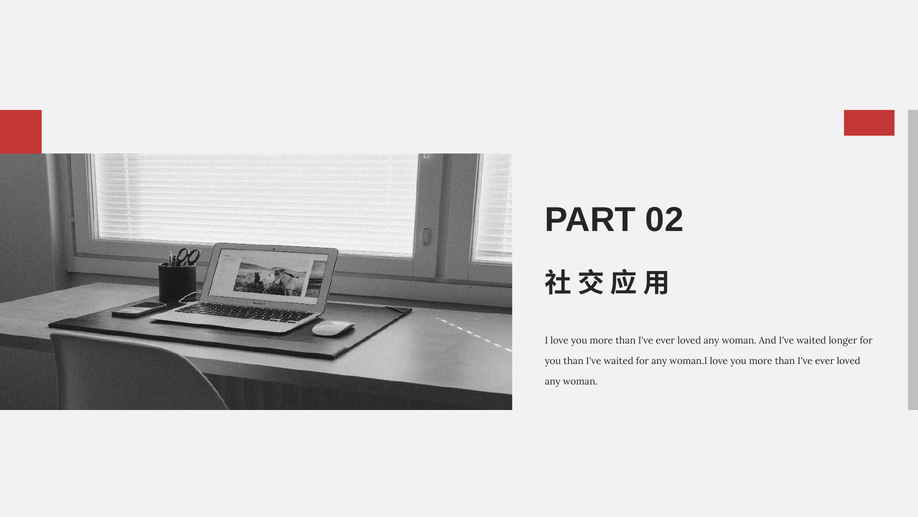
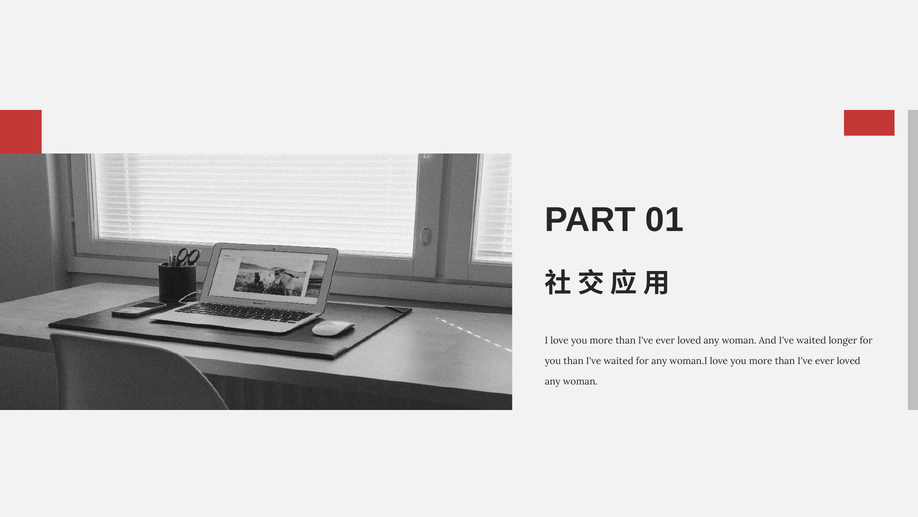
02: 02 -> 01
